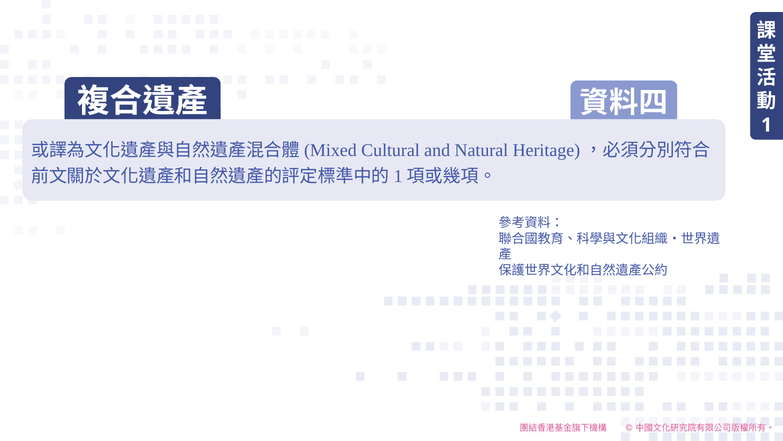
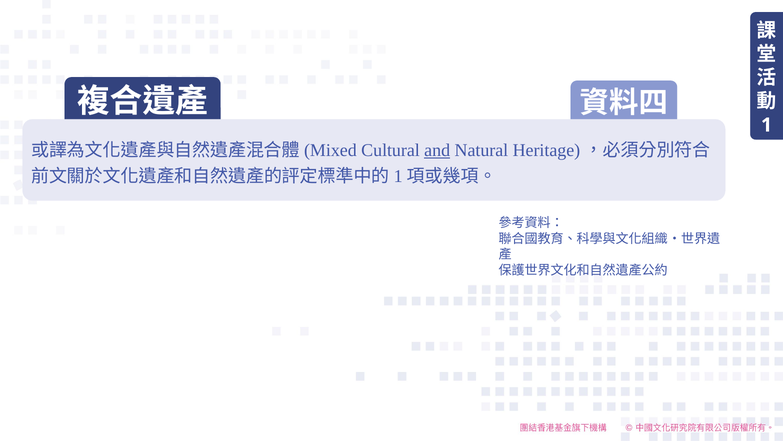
and underline: none -> present
